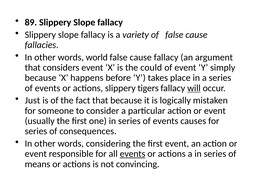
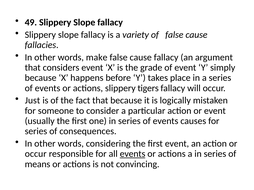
89: 89 -> 49
world: world -> make
could: could -> grade
will underline: present -> none
event at (36, 154): event -> occur
